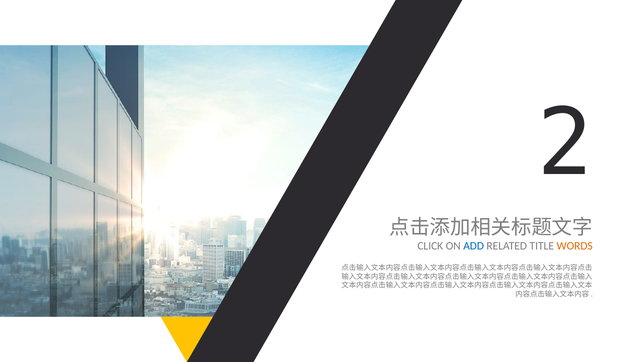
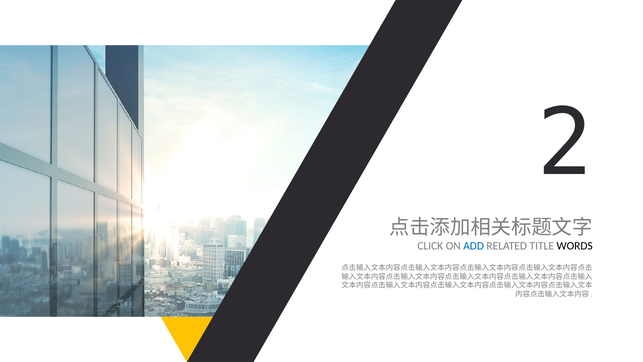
WORDS colour: orange -> black
